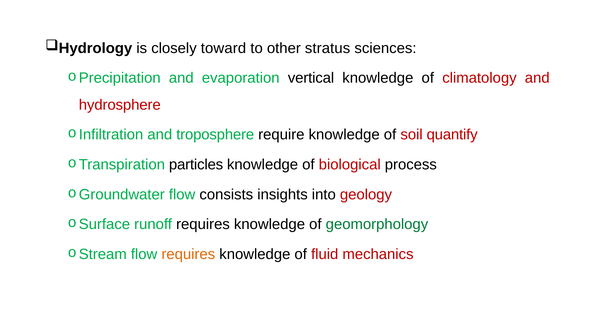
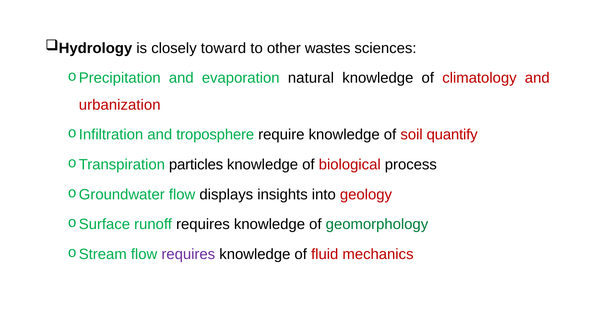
stratus: stratus -> wastes
vertical: vertical -> natural
hydrosphere: hydrosphere -> urbanization
consists: consists -> displays
requires at (188, 254) colour: orange -> purple
